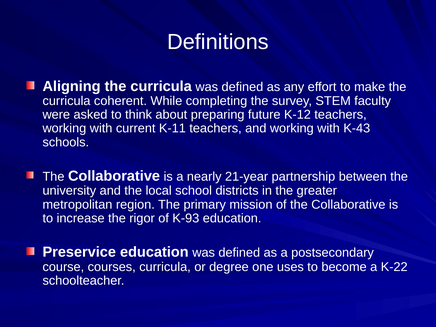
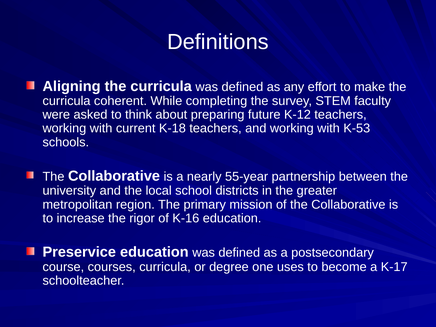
K-11: K-11 -> K-18
K-43: K-43 -> K-53
21-year: 21-year -> 55-year
K-93: K-93 -> K-16
K-22: K-22 -> K-17
